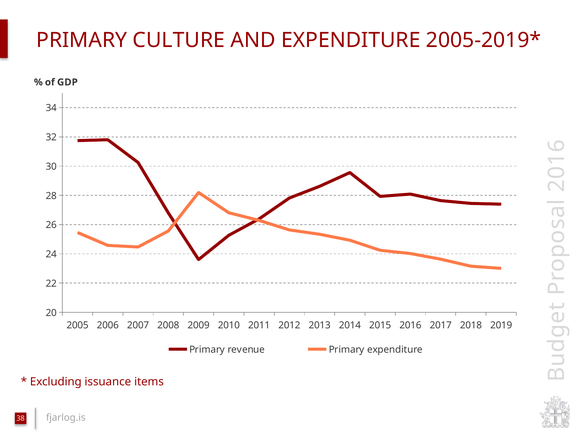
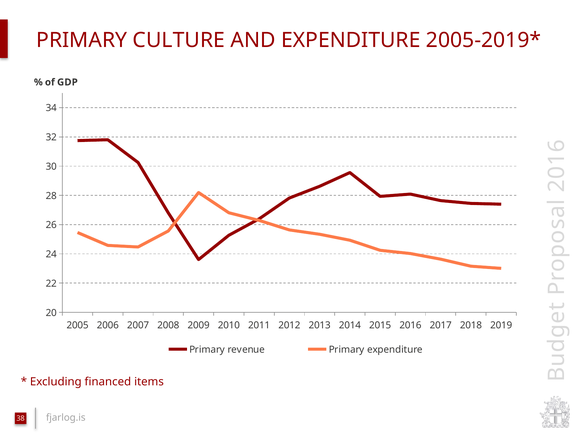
issuance: issuance -> financed
